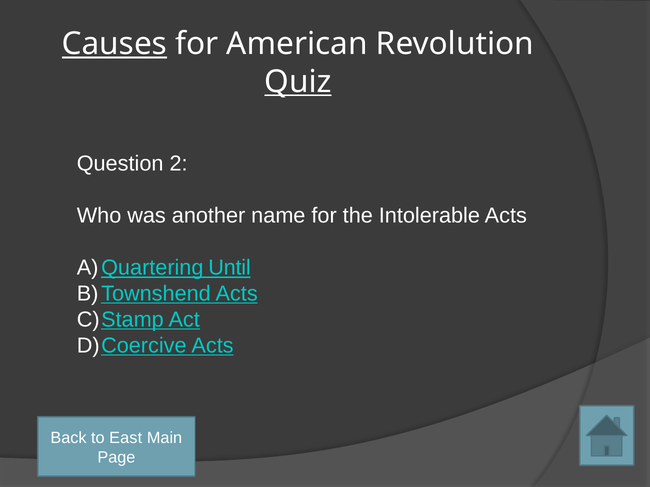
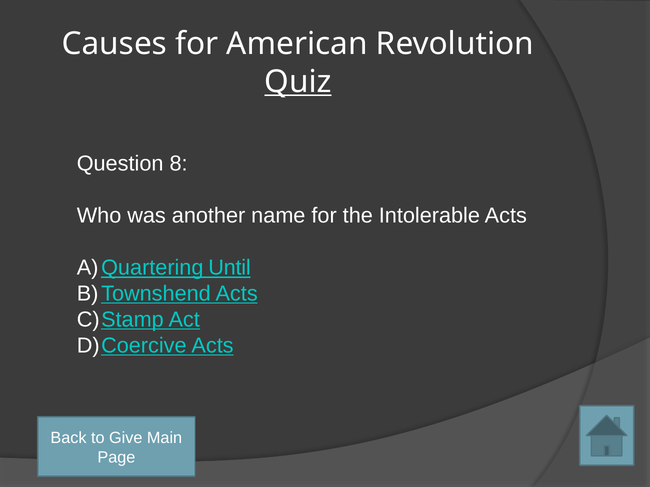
Causes underline: present -> none
2: 2 -> 8
East: East -> Give
